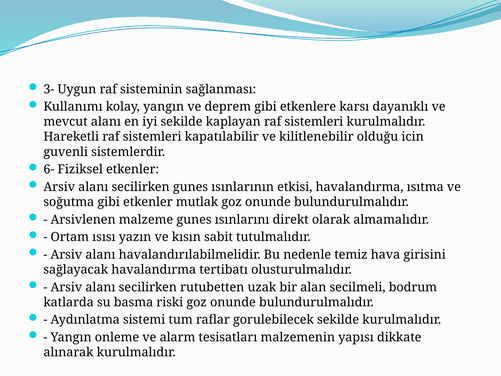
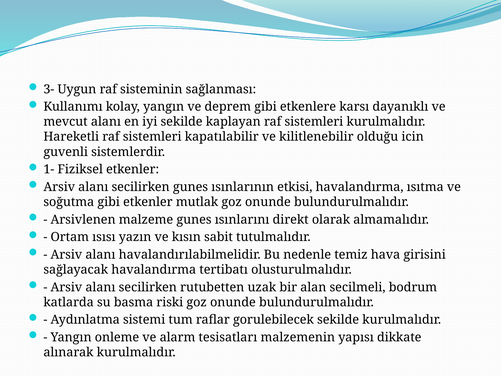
6-: 6- -> 1-
